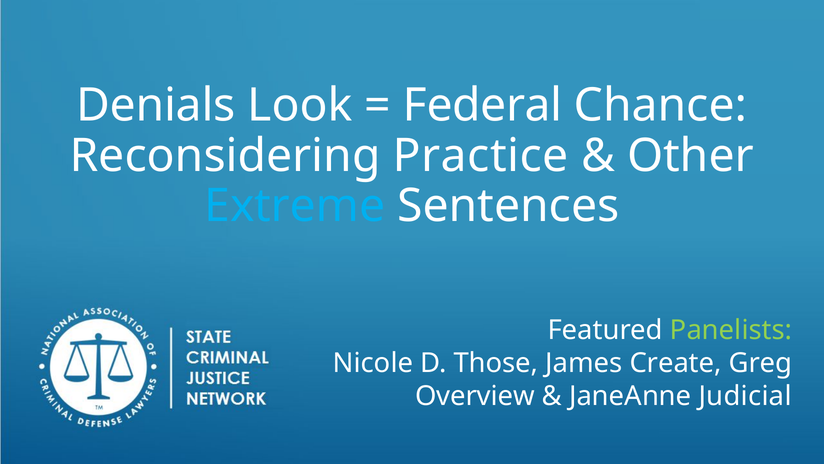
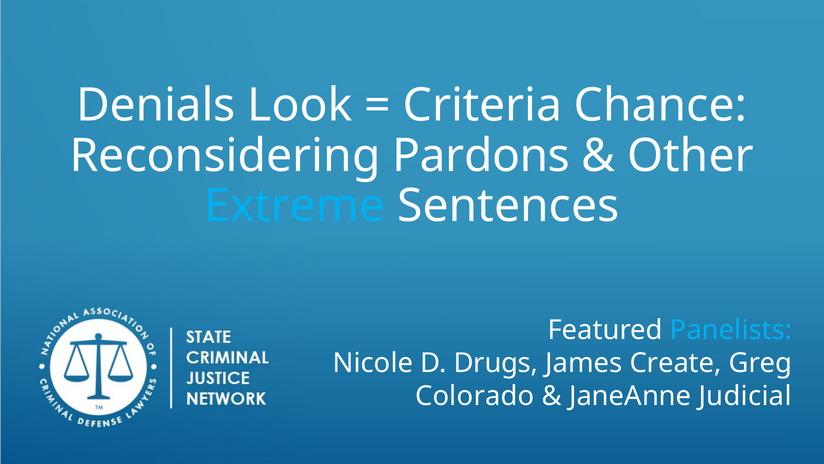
Federal: Federal -> Criteria
Practice: Practice -> Pardons
Panelists colour: light green -> light blue
Those: Those -> Drugs
Overview: Overview -> Colorado
